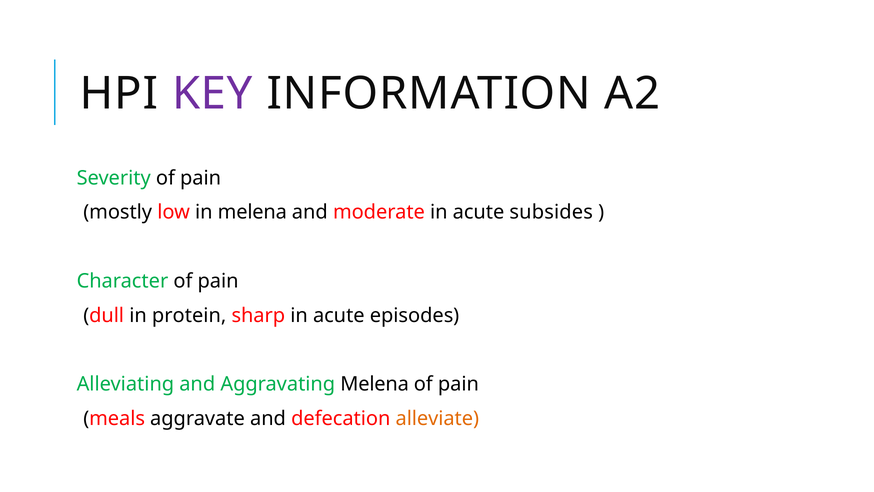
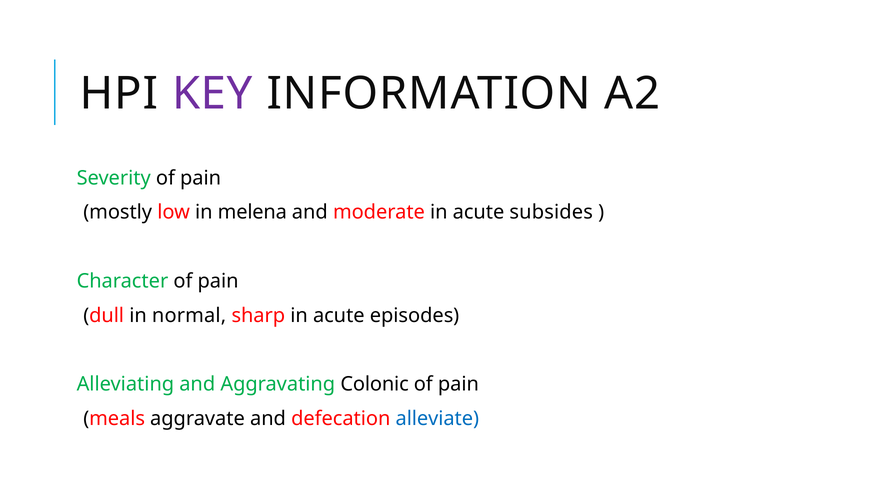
protein: protein -> normal
Aggravating Melena: Melena -> Colonic
alleviate colour: orange -> blue
